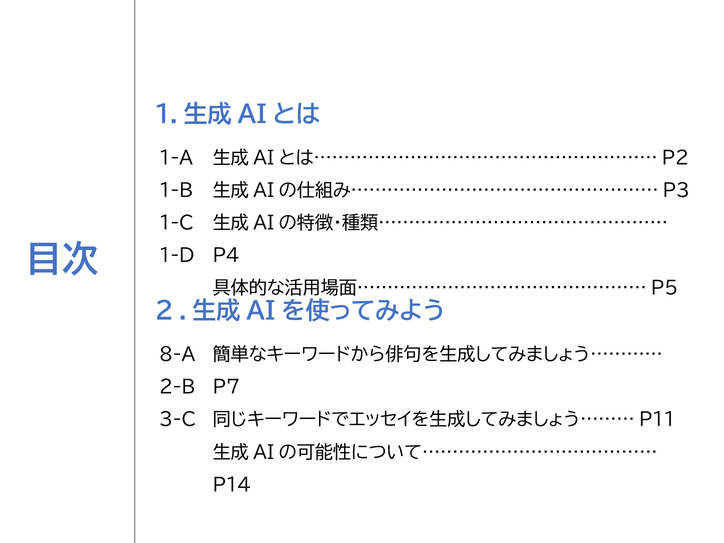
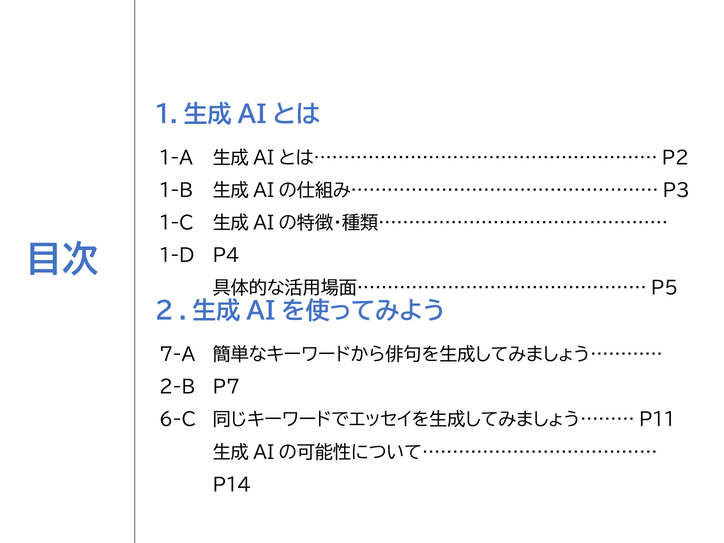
8-A: 8-A -> 7-A
3-C: 3-C -> 6-C
